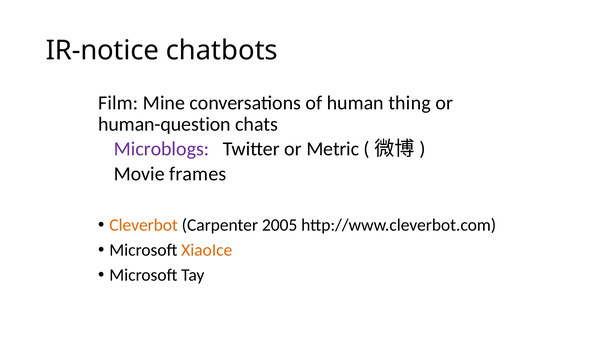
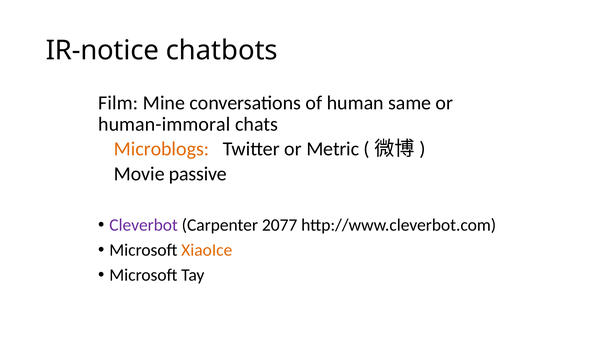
thing: thing -> same
human-question: human-question -> human-immoral
Microblogs colour: purple -> orange
frames: frames -> passive
Cleverbot colour: orange -> purple
2005: 2005 -> 2077
